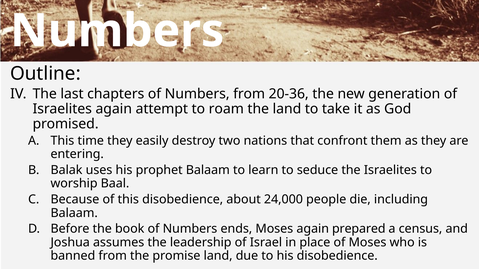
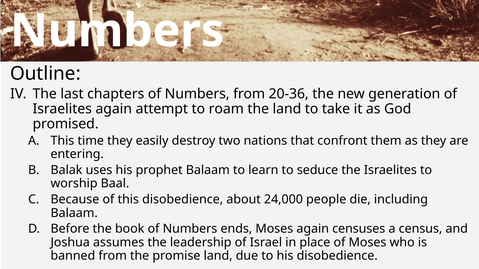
prepared: prepared -> censuses
